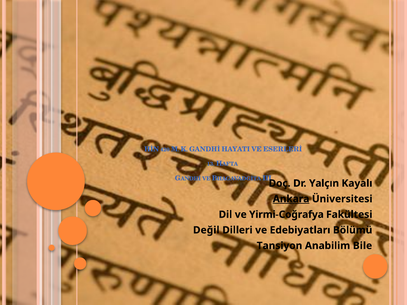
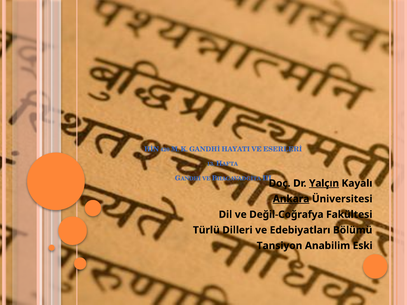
Yalçın underline: none -> present
Yirmi-Coğrafya: Yirmi-Coğrafya -> Değil-Coğrafya
Değil: Değil -> Türlü
Bile: Bile -> Eski
